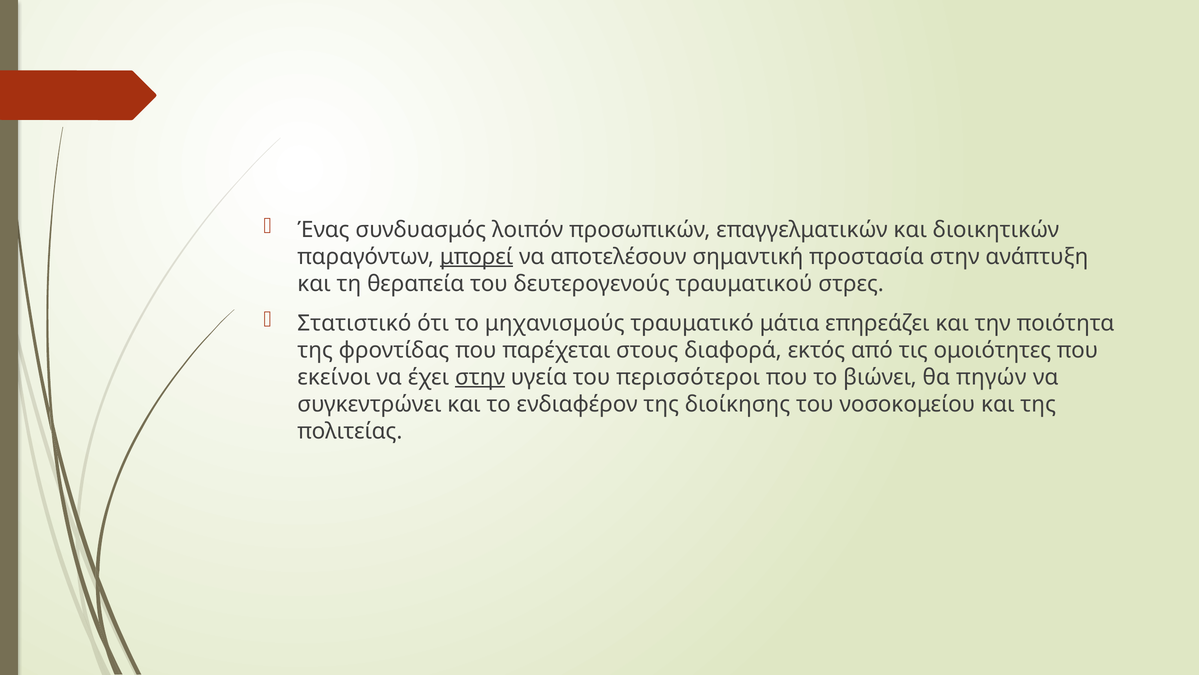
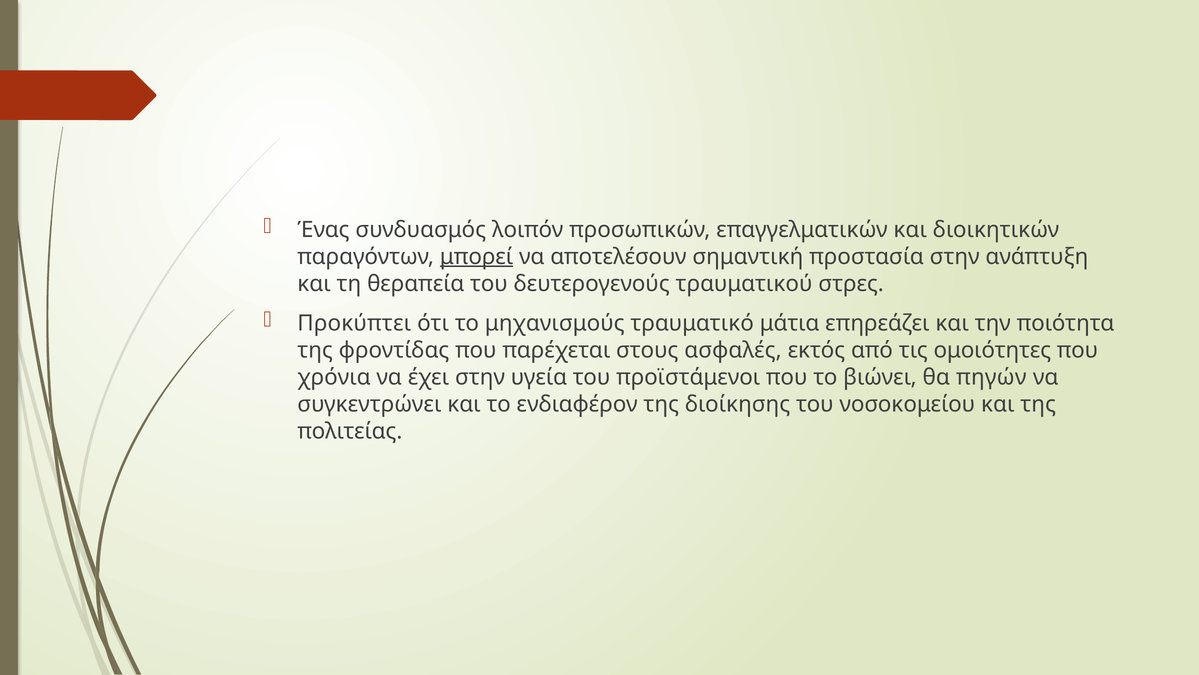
Στατιστικό: Στατιστικό -> Προκύπτει
διαφορά: διαφορά -> ασφαλές
εκείνοι: εκείνοι -> χρόνια
στην at (480, 377) underline: present -> none
περισσότεροι: περισσότεροι -> προϊστάμενοι
